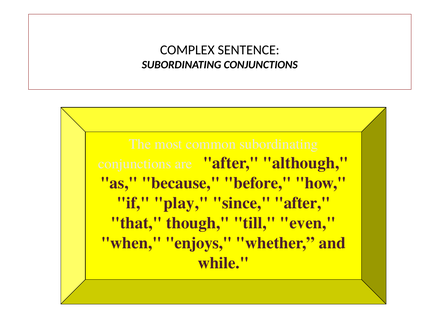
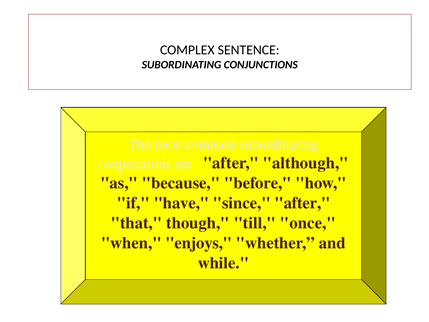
play: play -> have
even: even -> once
